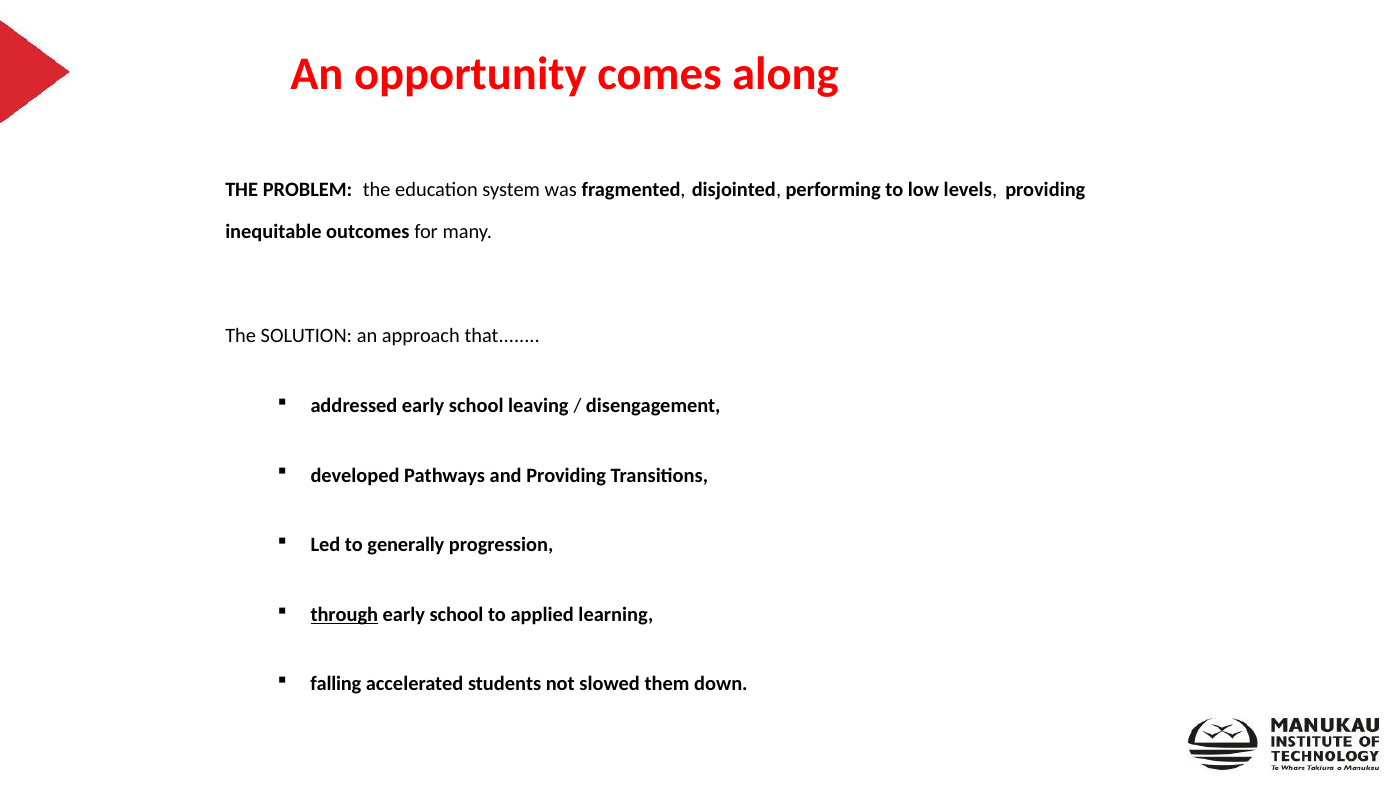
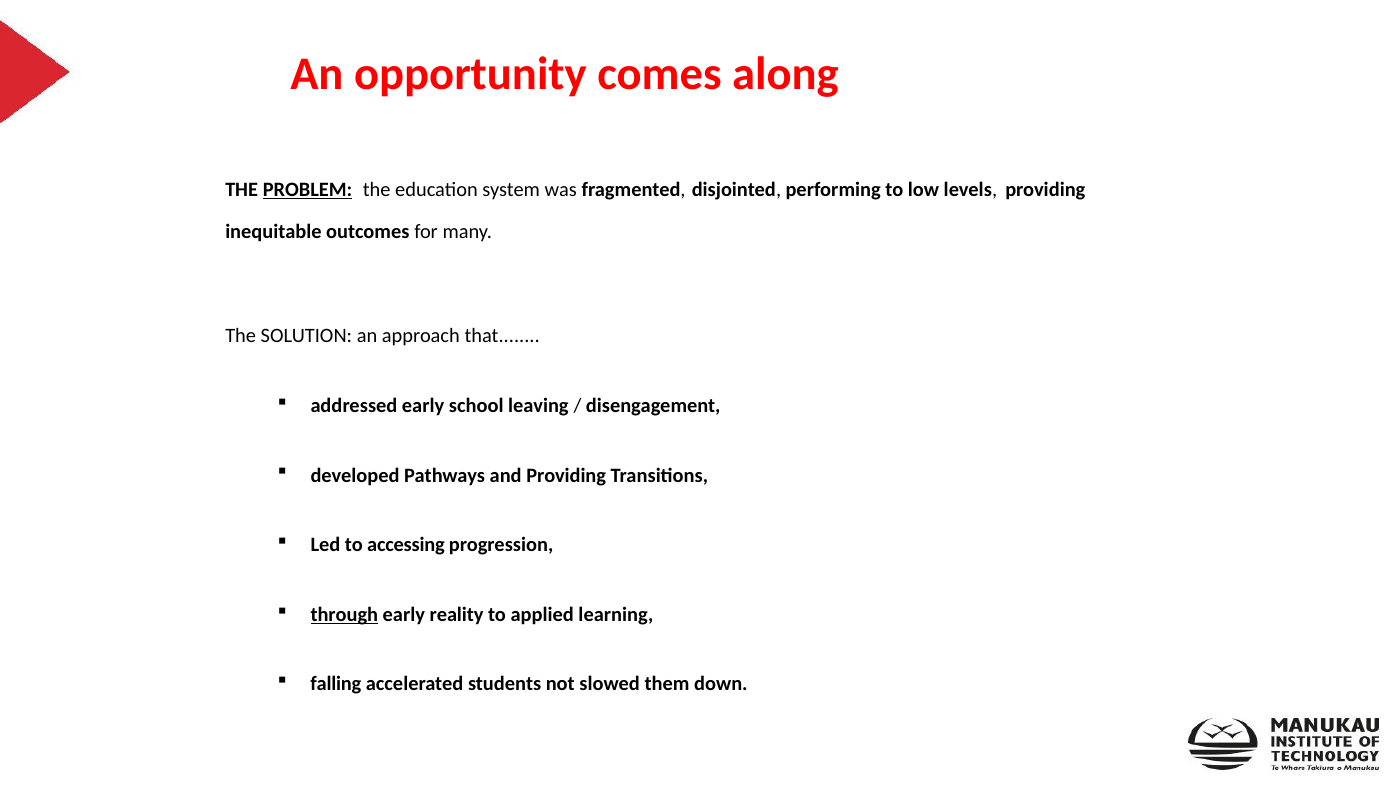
PROBLEM underline: none -> present
generally: generally -> accessing
school at (457, 615): school -> reality
